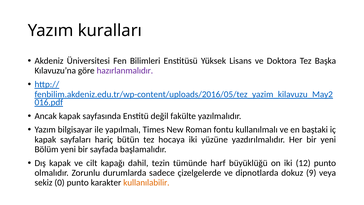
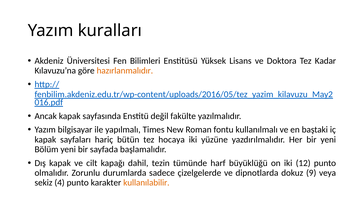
Başka: Başka -> Kadar
hazırlanmalıdır colour: purple -> orange
0: 0 -> 4
